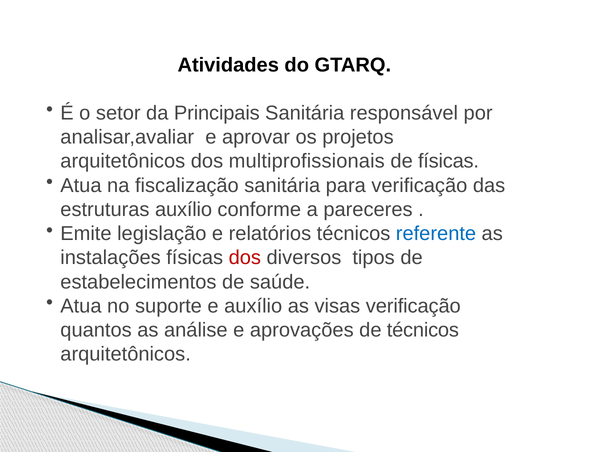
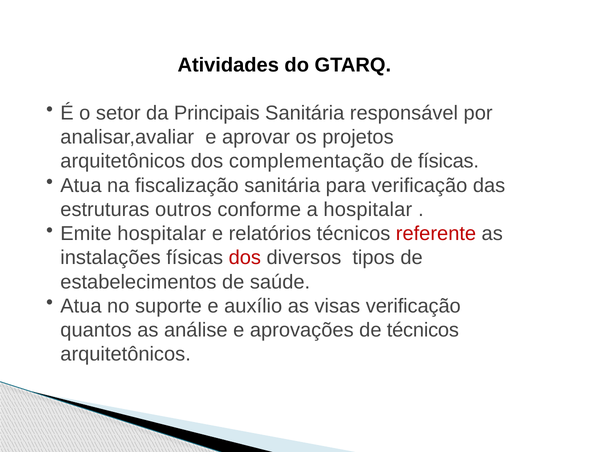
multiprofissionais: multiprofissionais -> complementação
estruturas auxílio: auxílio -> outros
a pareceres: pareceres -> hospitalar
Emite legislação: legislação -> hospitalar
referente colour: blue -> red
